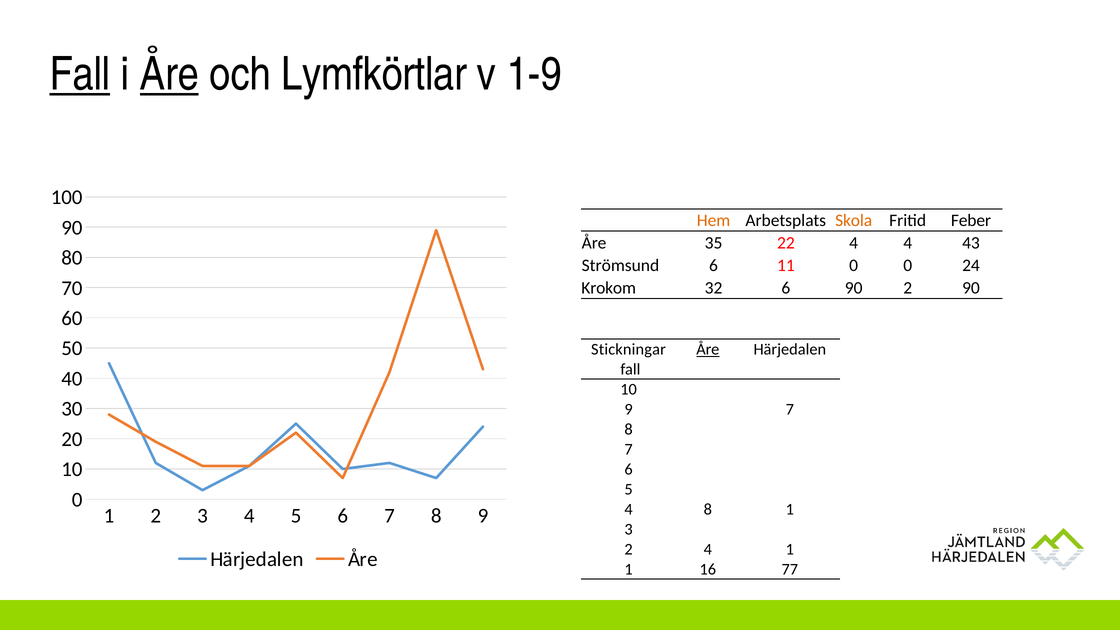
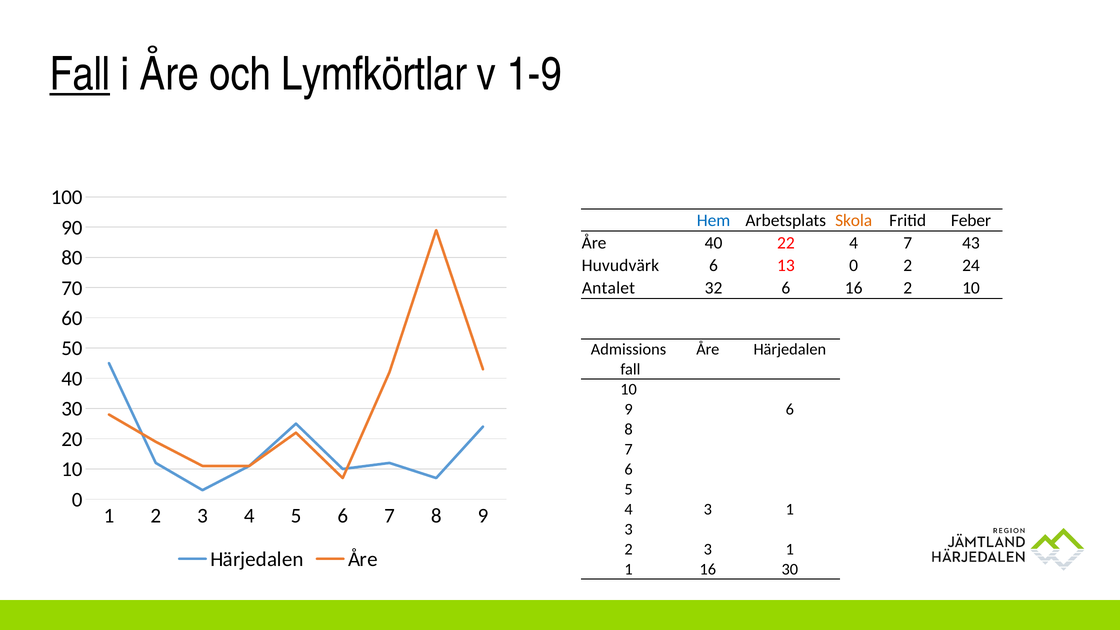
Åre at (169, 74) underline: present -> none
Hem colour: orange -> blue
Åre 35: 35 -> 40
4 4: 4 -> 7
Strömsund: Strömsund -> Huvudvärk
11: 11 -> 13
0 0: 0 -> 2
Krokom: Krokom -> Antalet
6 90: 90 -> 16
2 90: 90 -> 10
Stickningar: Stickningar -> Admissions
Åre at (708, 349) underline: present -> none
9 7: 7 -> 6
4 8: 8 -> 3
4 at (708, 549): 4 -> 3
16 77: 77 -> 30
